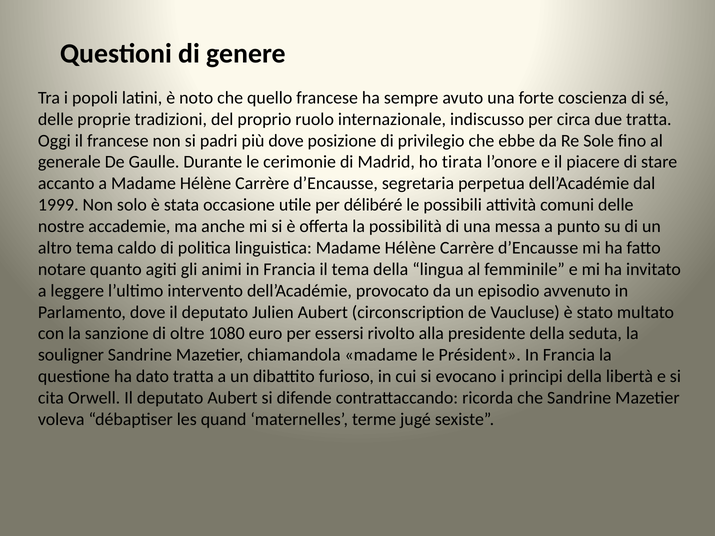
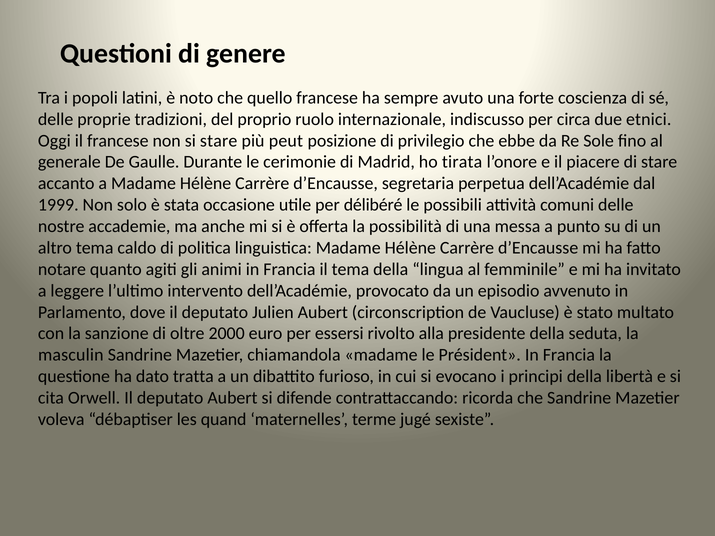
due tratta: tratta -> etnici
si padri: padri -> stare
più dove: dove -> peut
1080: 1080 -> 2000
souligner: souligner -> masculin
